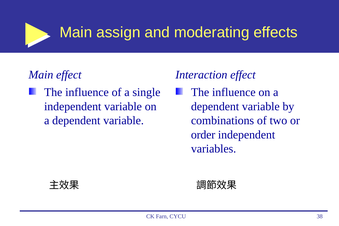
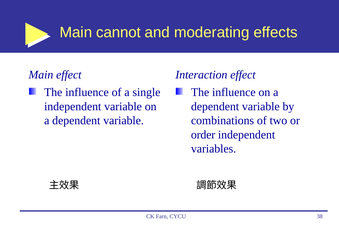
assign: assign -> cannot
